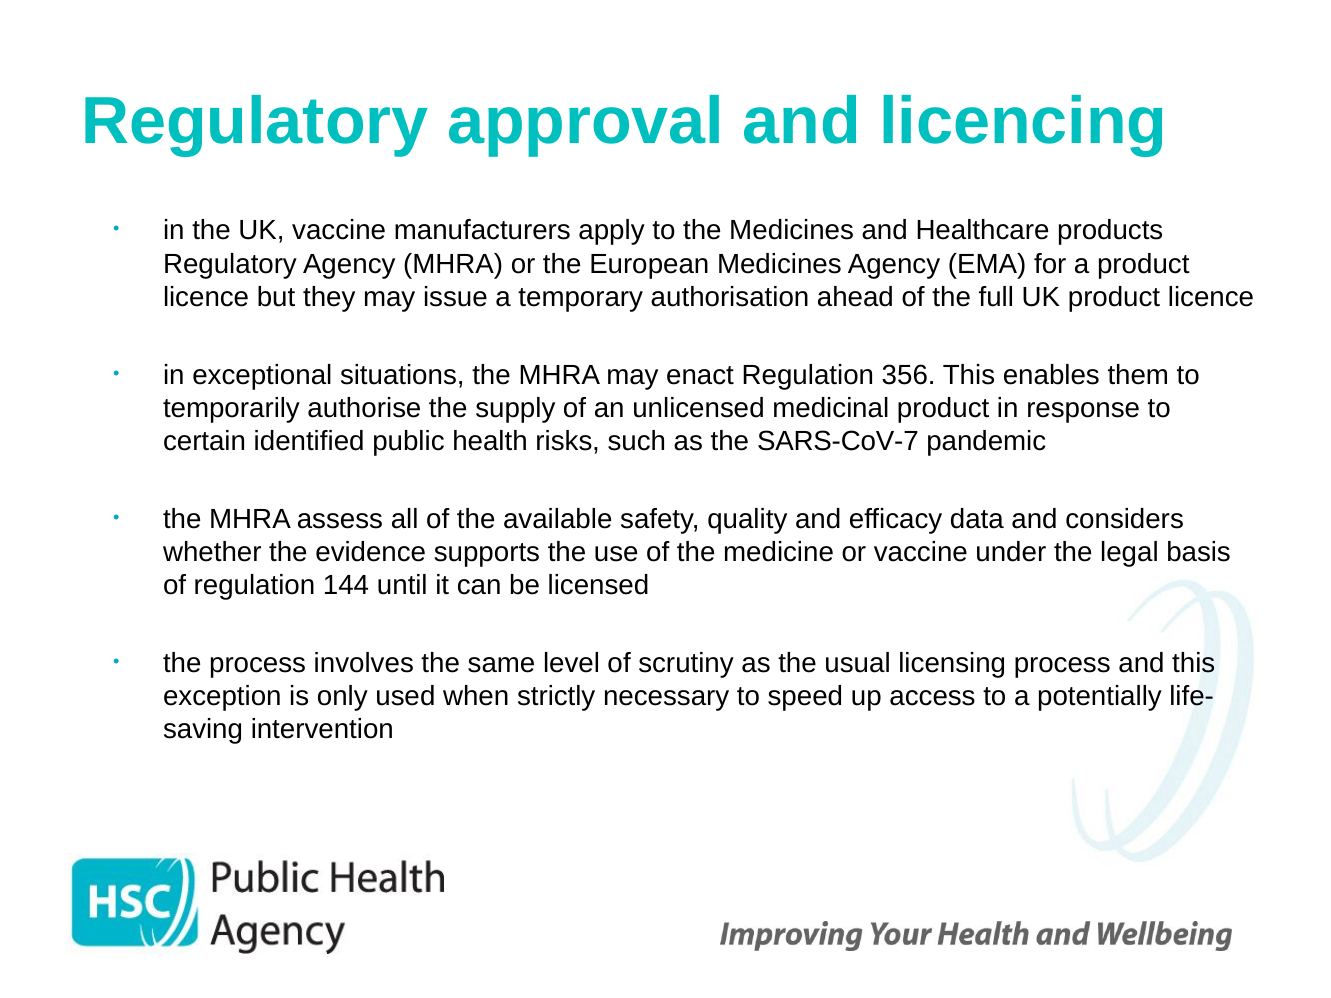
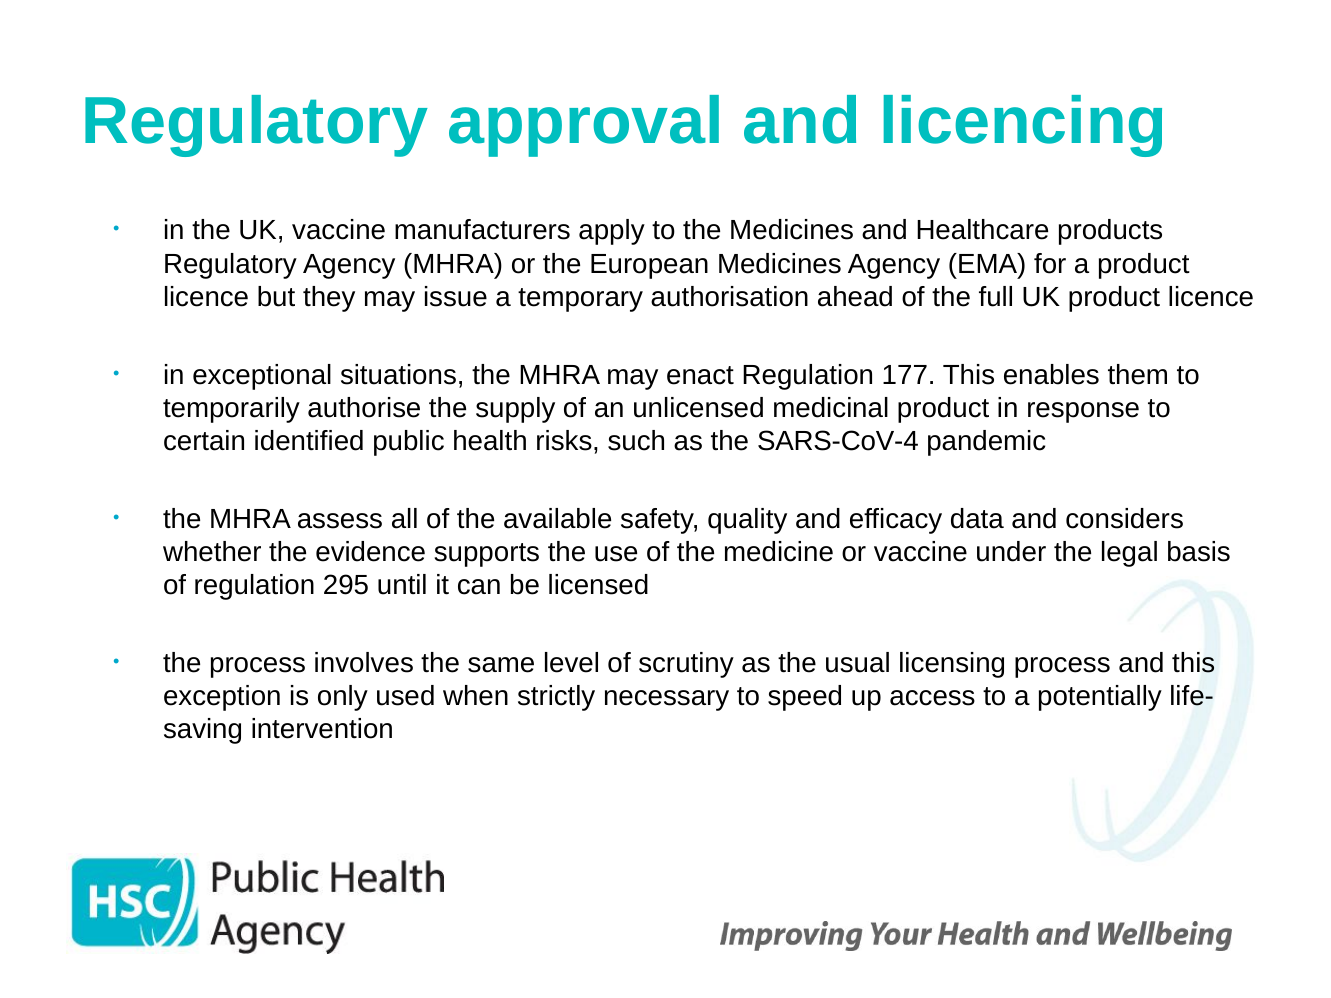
356: 356 -> 177
SARS-CoV-7: SARS-CoV-7 -> SARS-CoV-4
144: 144 -> 295
